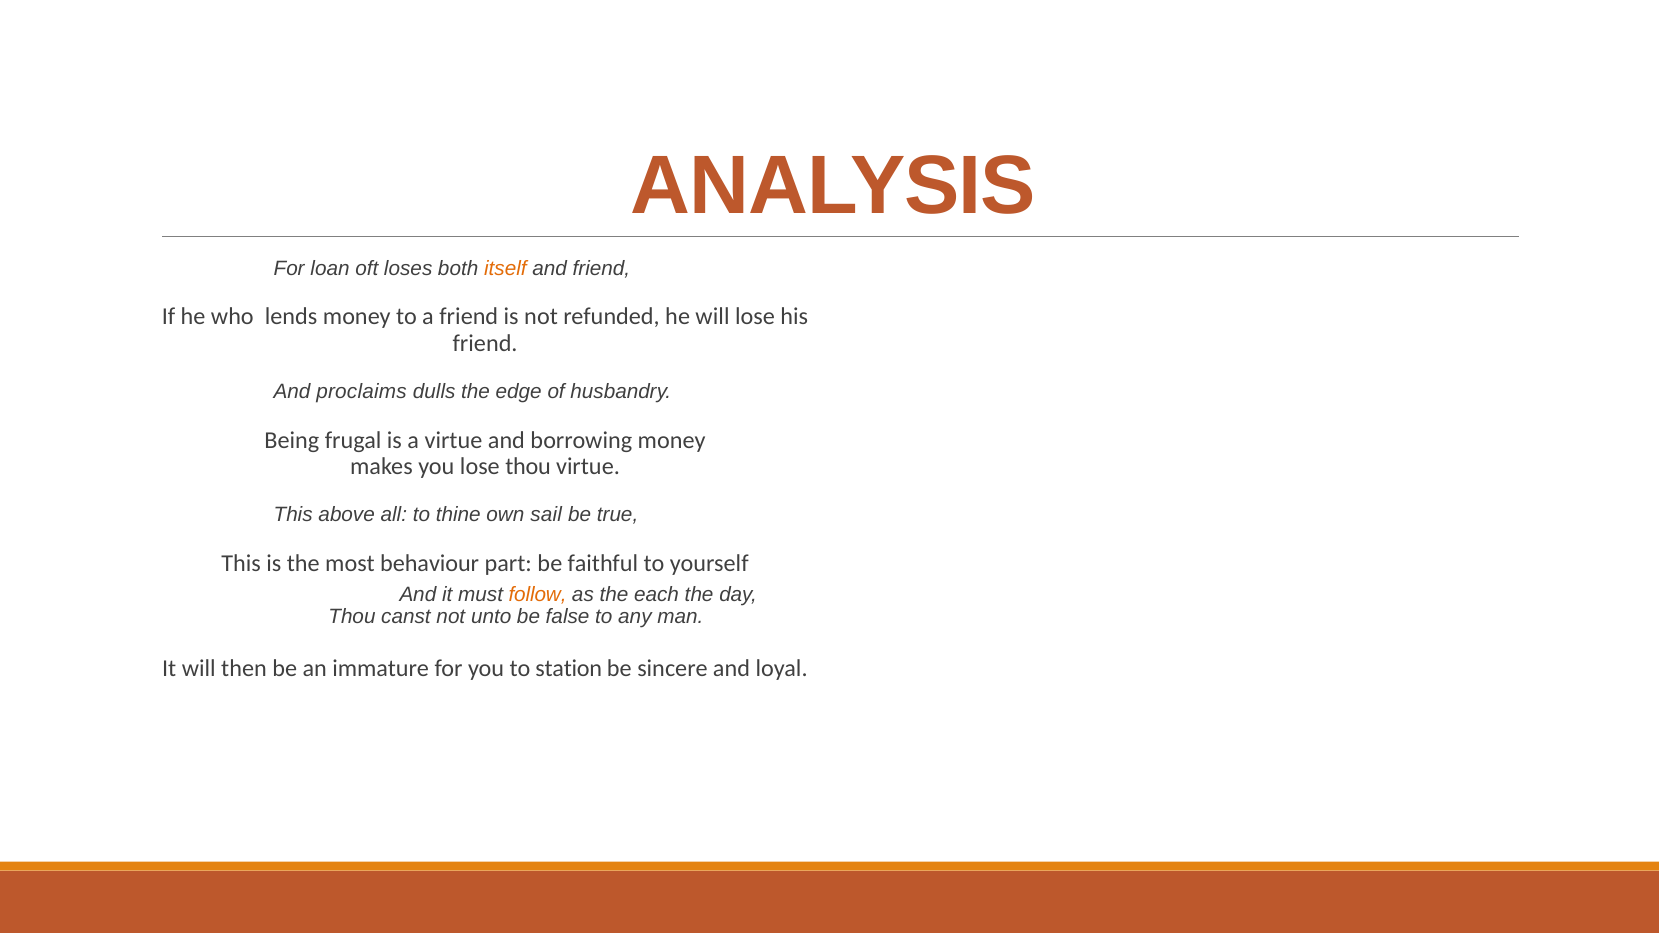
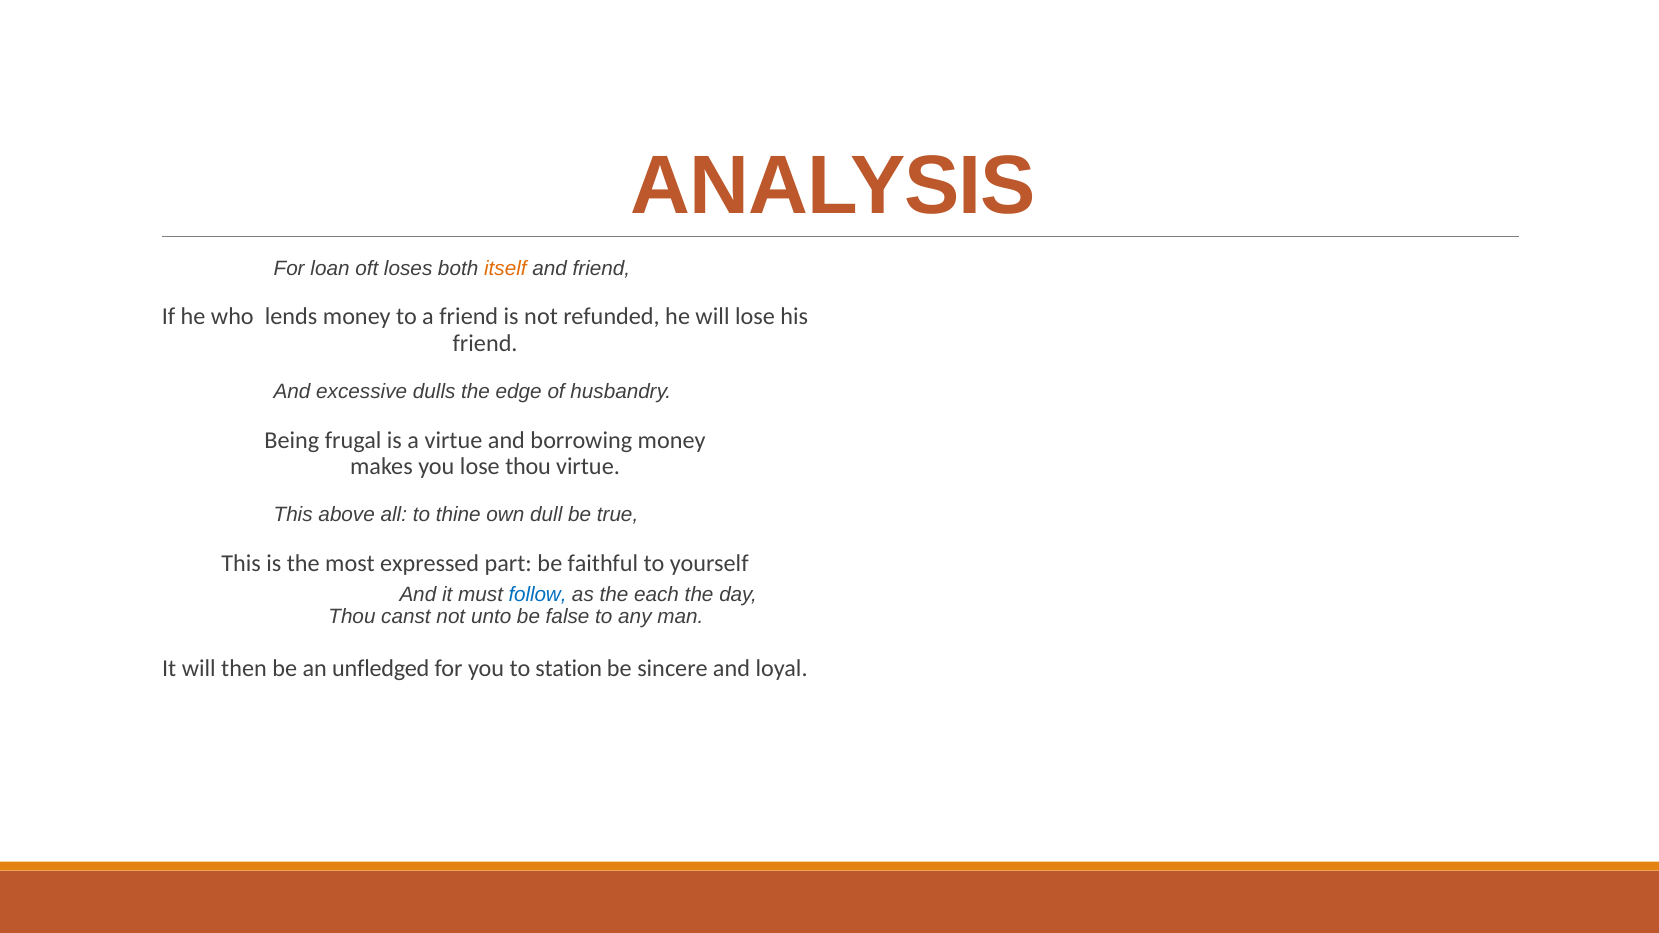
proclaims: proclaims -> excessive
sail: sail -> dull
behaviour: behaviour -> expressed
follow colour: orange -> blue
immature: immature -> unfledged
